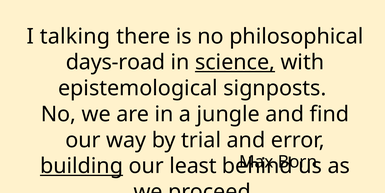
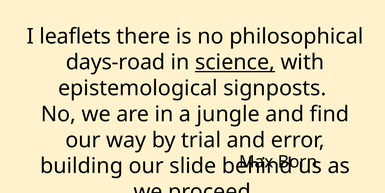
talking: talking -> leaflets
building underline: present -> none
least: least -> slide
